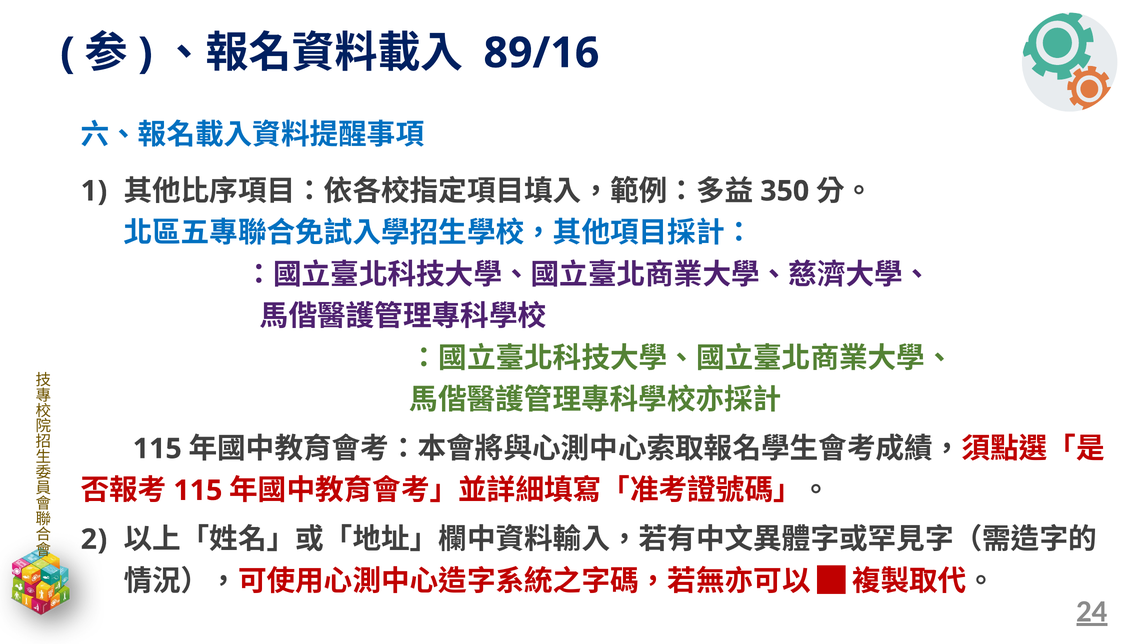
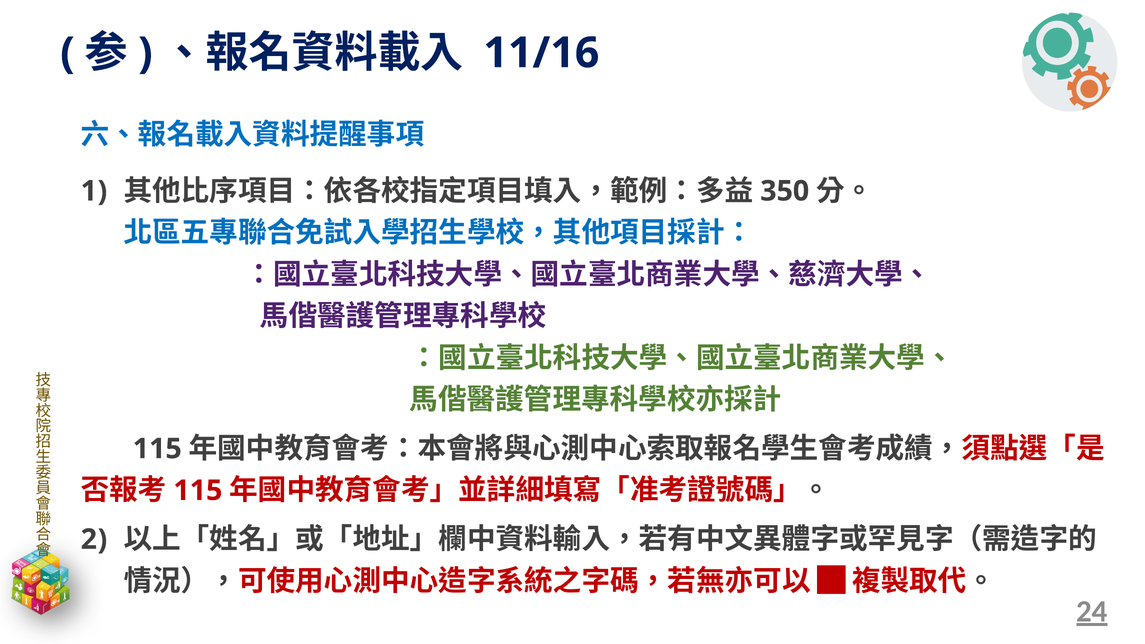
89/16: 89/16 -> 11/16
